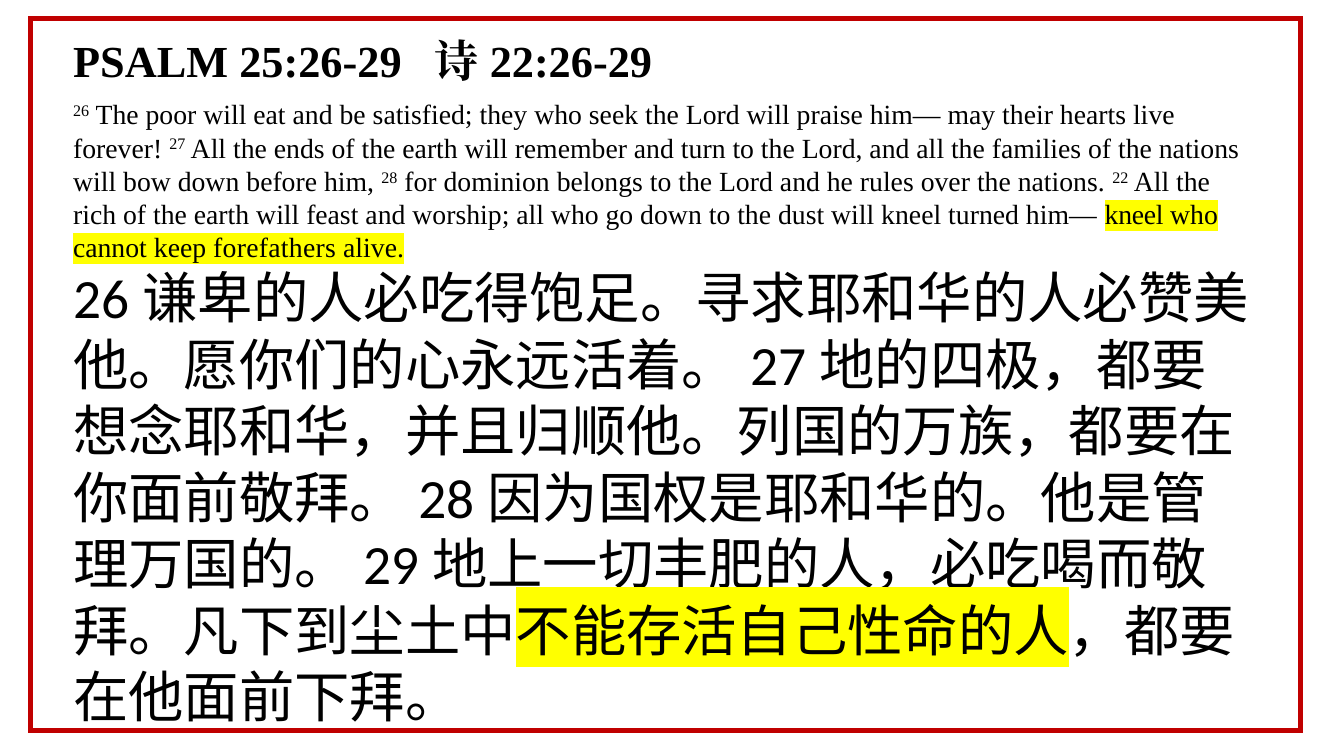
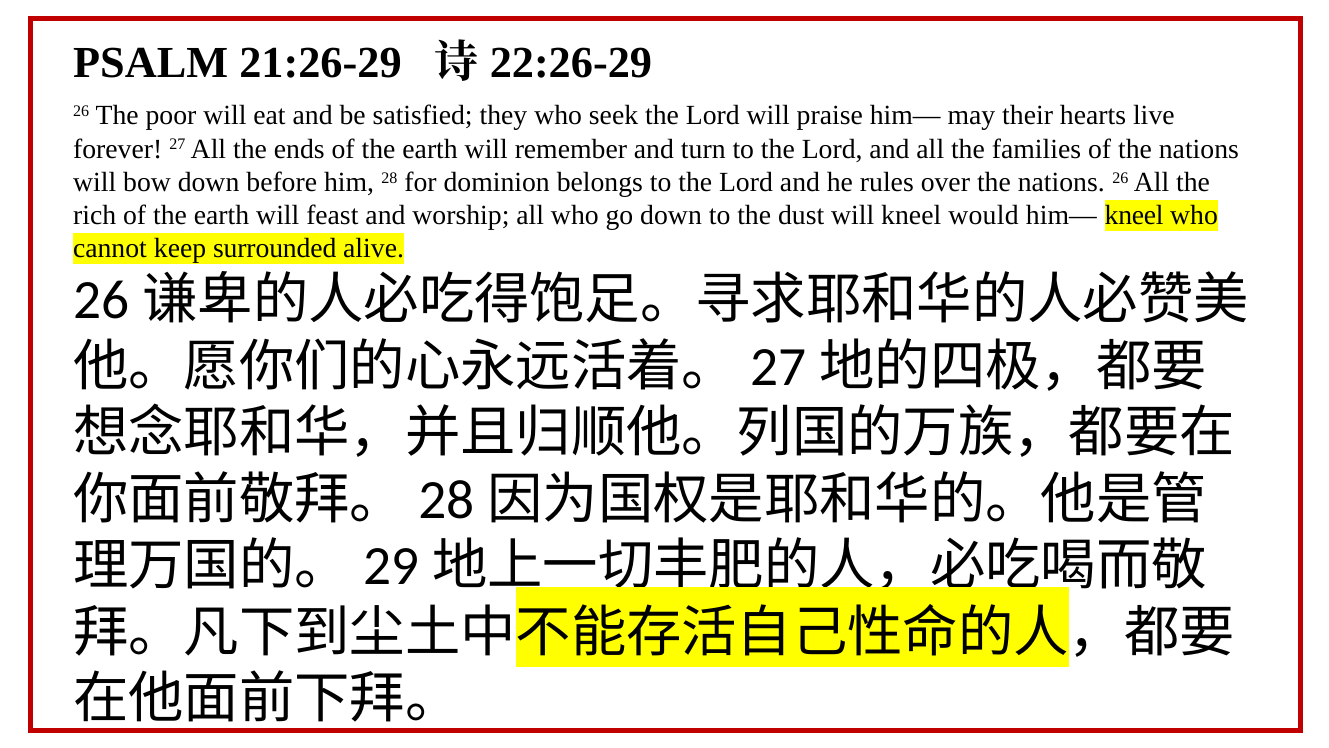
25:26-29: 25:26-29 -> 21:26-29
nations 22: 22 -> 26
turned: turned -> would
forefathers: forefathers -> surrounded
